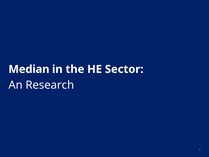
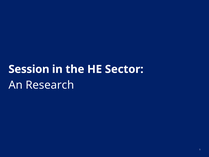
Median: Median -> Session
